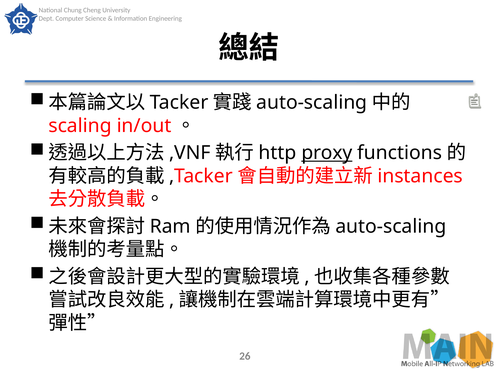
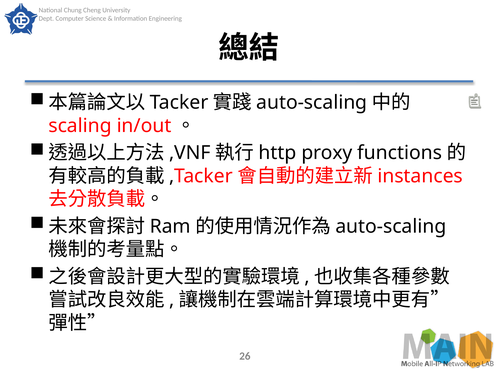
proxy underline: present -> none
